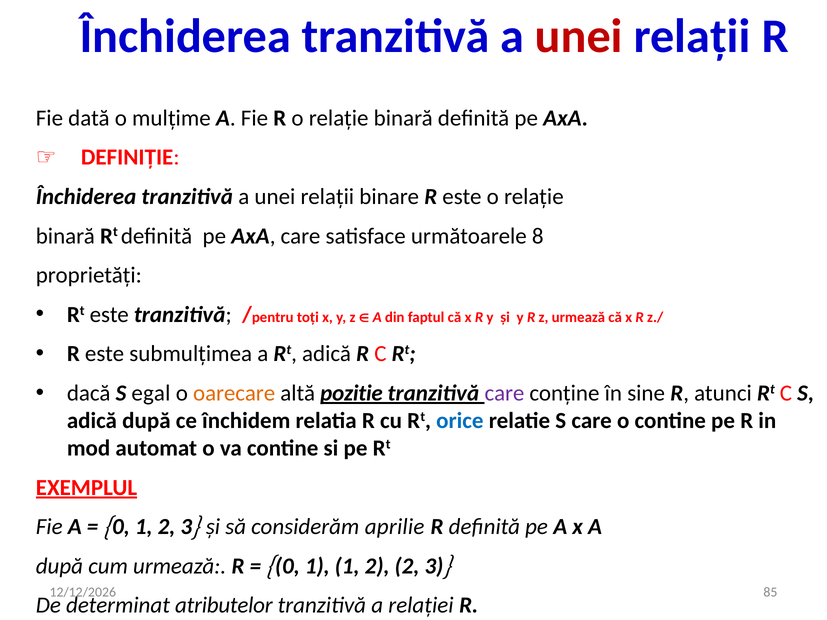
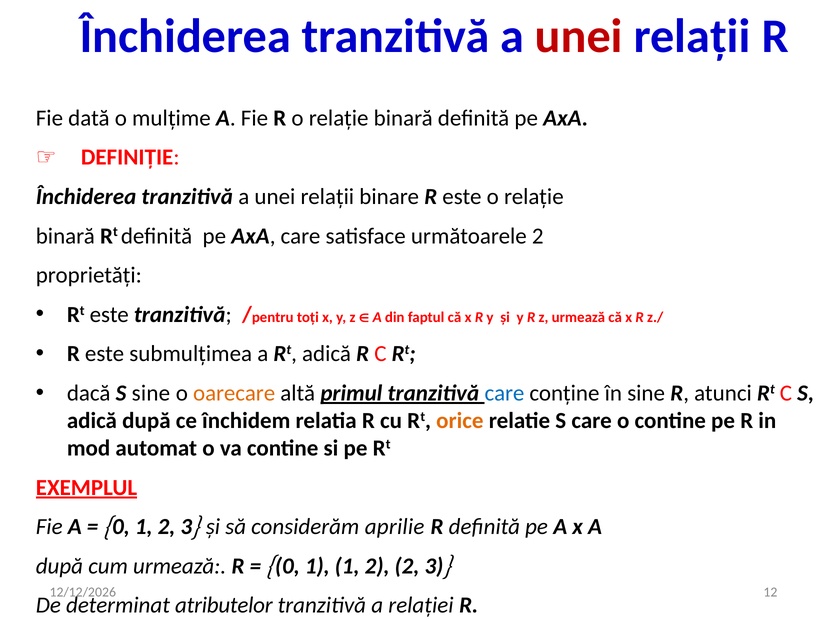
următoarele 8: 8 -> 2
S egal: egal -> sine
pozitie: pozitie -> primul
care at (504, 393) colour: purple -> blue
orice colour: blue -> orange
85: 85 -> 12
